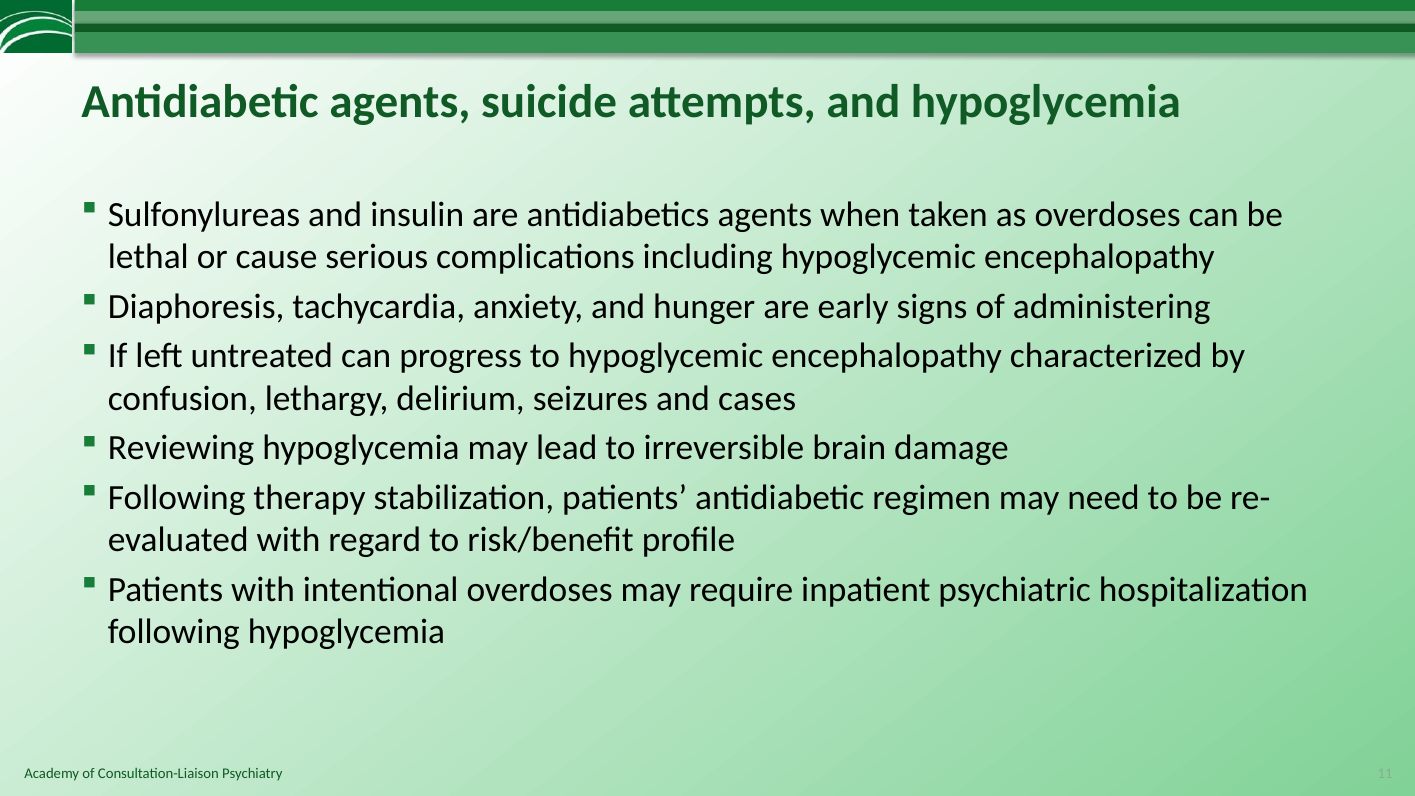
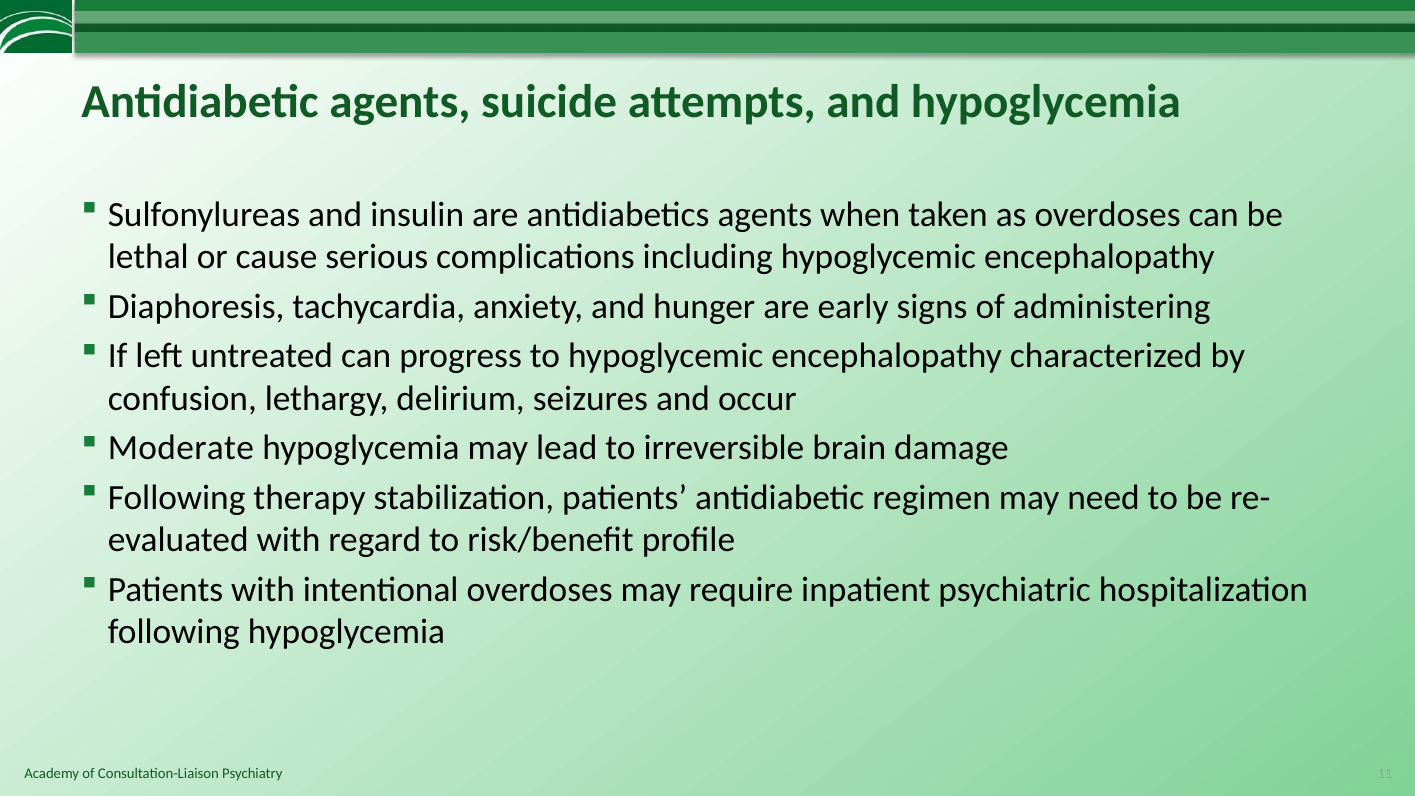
cases: cases -> occur
Reviewing: Reviewing -> Moderate
